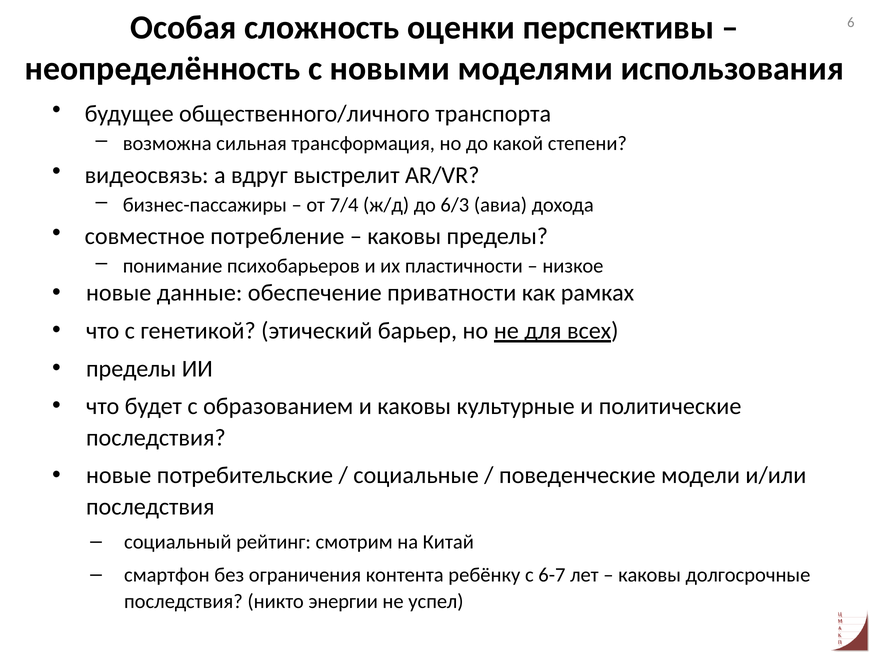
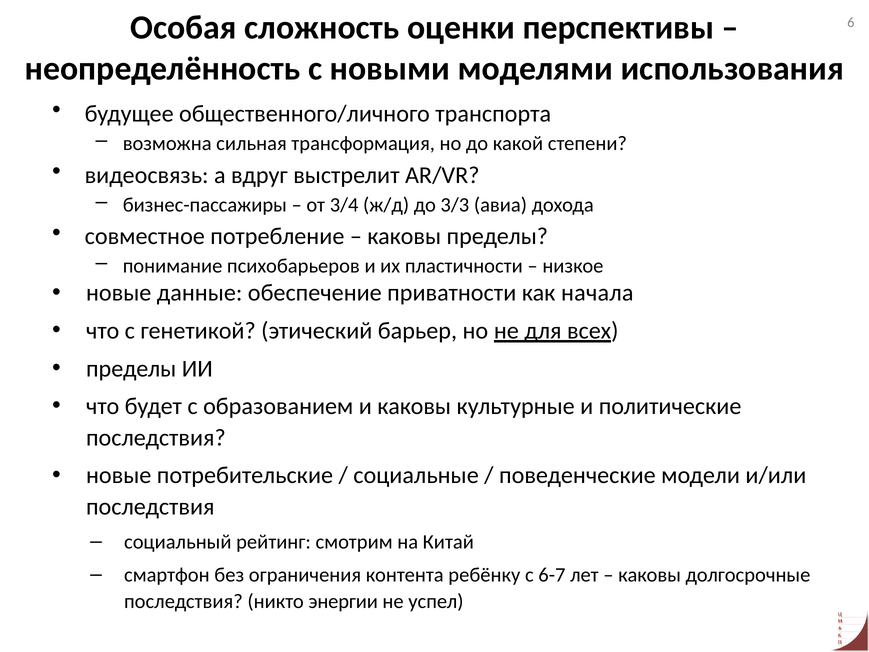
7/4: 7/4 -> 3/4
6/3: 6/3 -> 3/3
рамках: рамках -> начала
